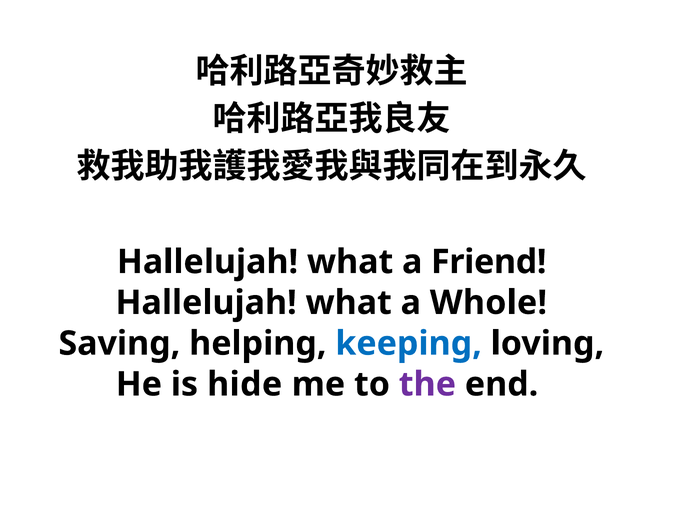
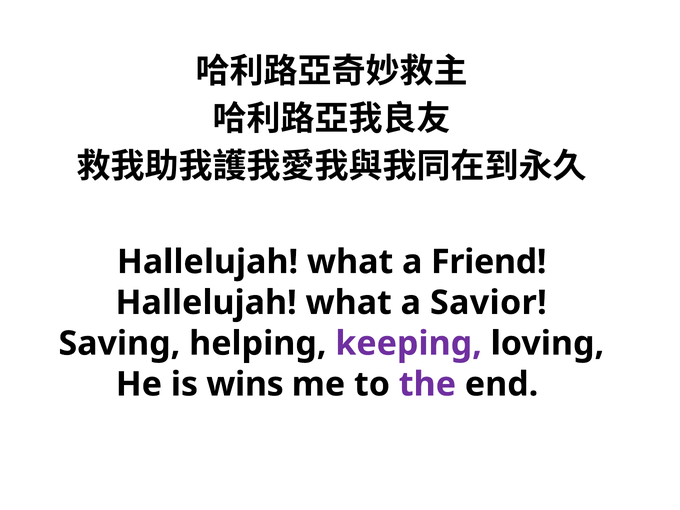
Whole: Whole -> Savior
keeping colour: blue -> purple
hide: hide -> wins
